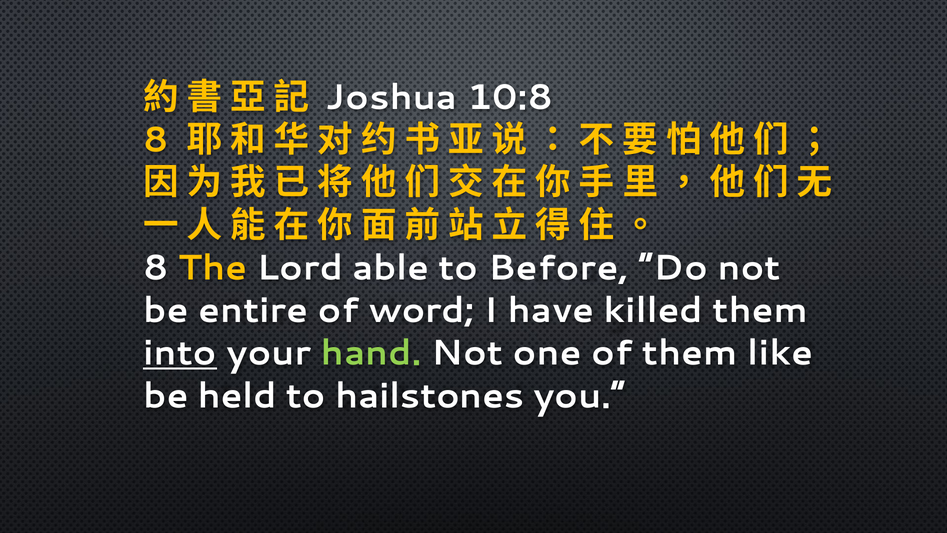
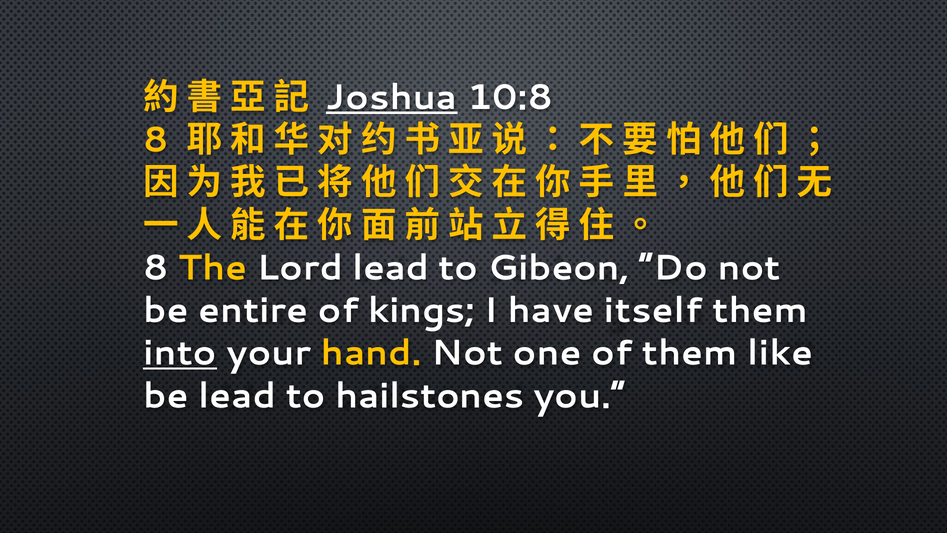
Joshua underline: none -> present
Lord able: able -> lead
Before: Before -> Gibeon
word: word -> kings
killed: killed -> itself
hand colour: light green -> yellow
be held: held -> lead
